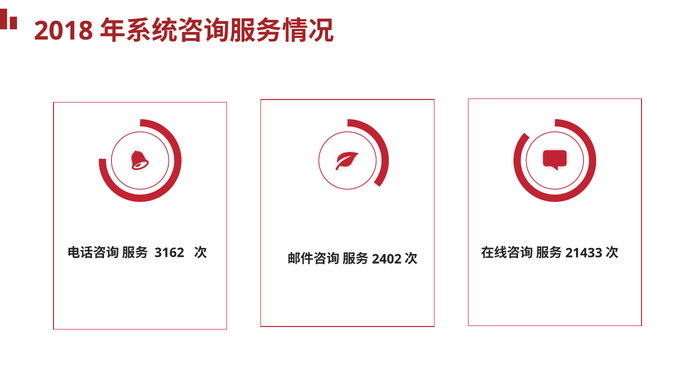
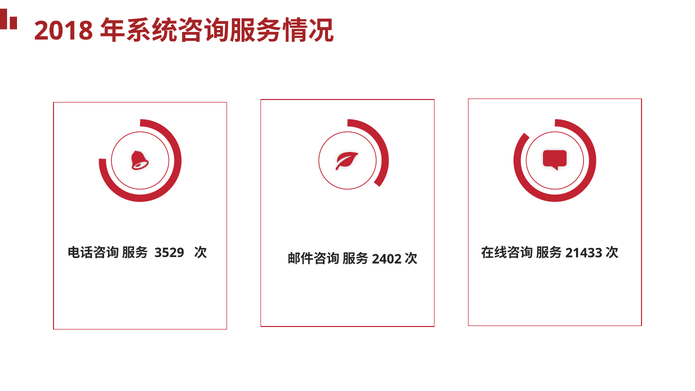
3162: 3162 -> 3529
